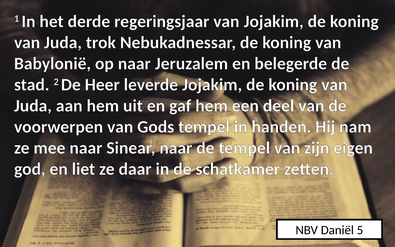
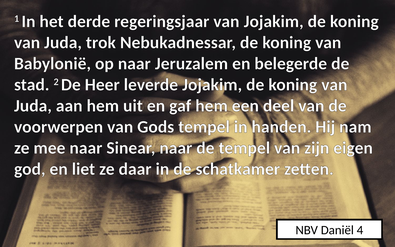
5: 5 -> 4
